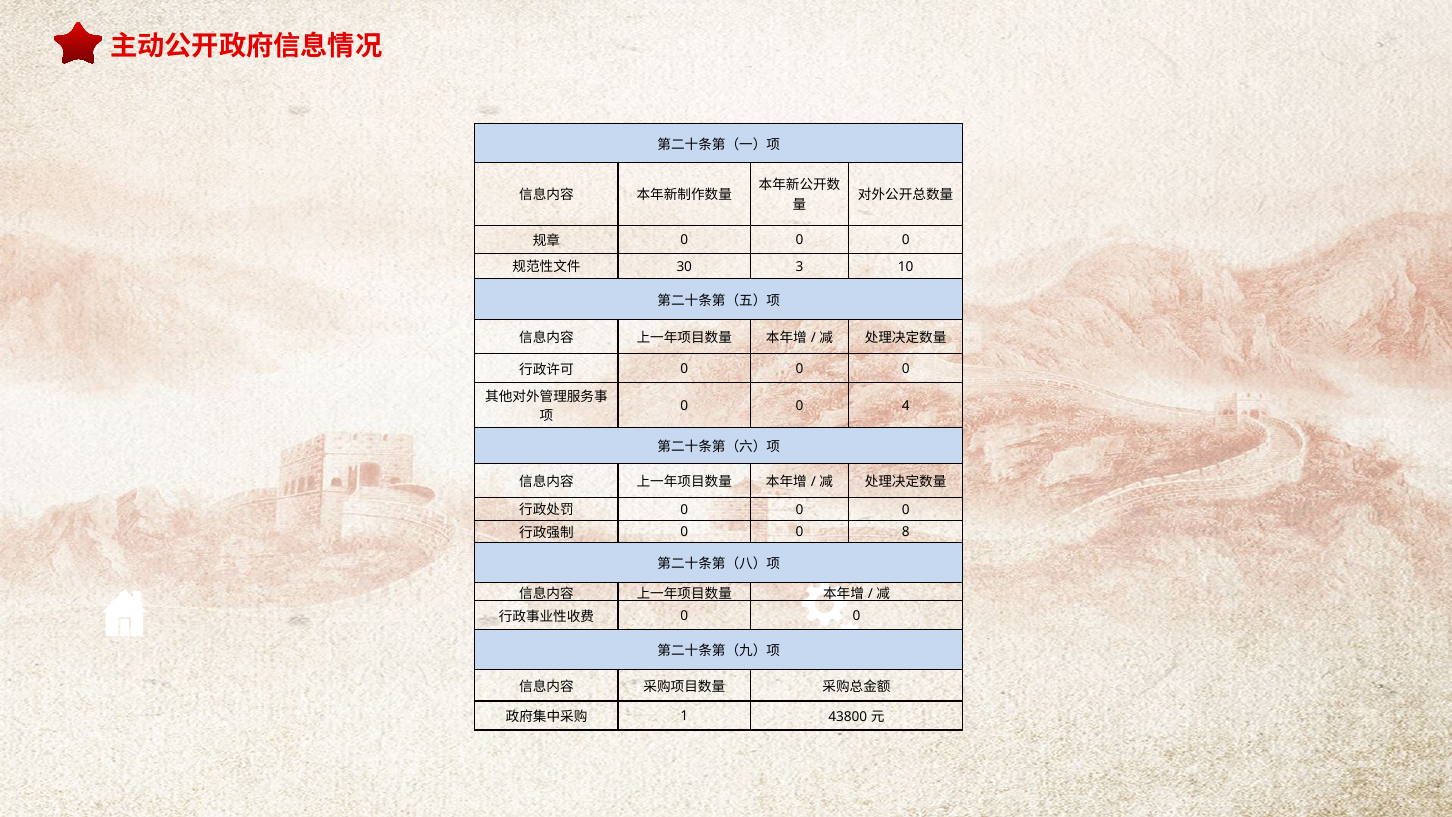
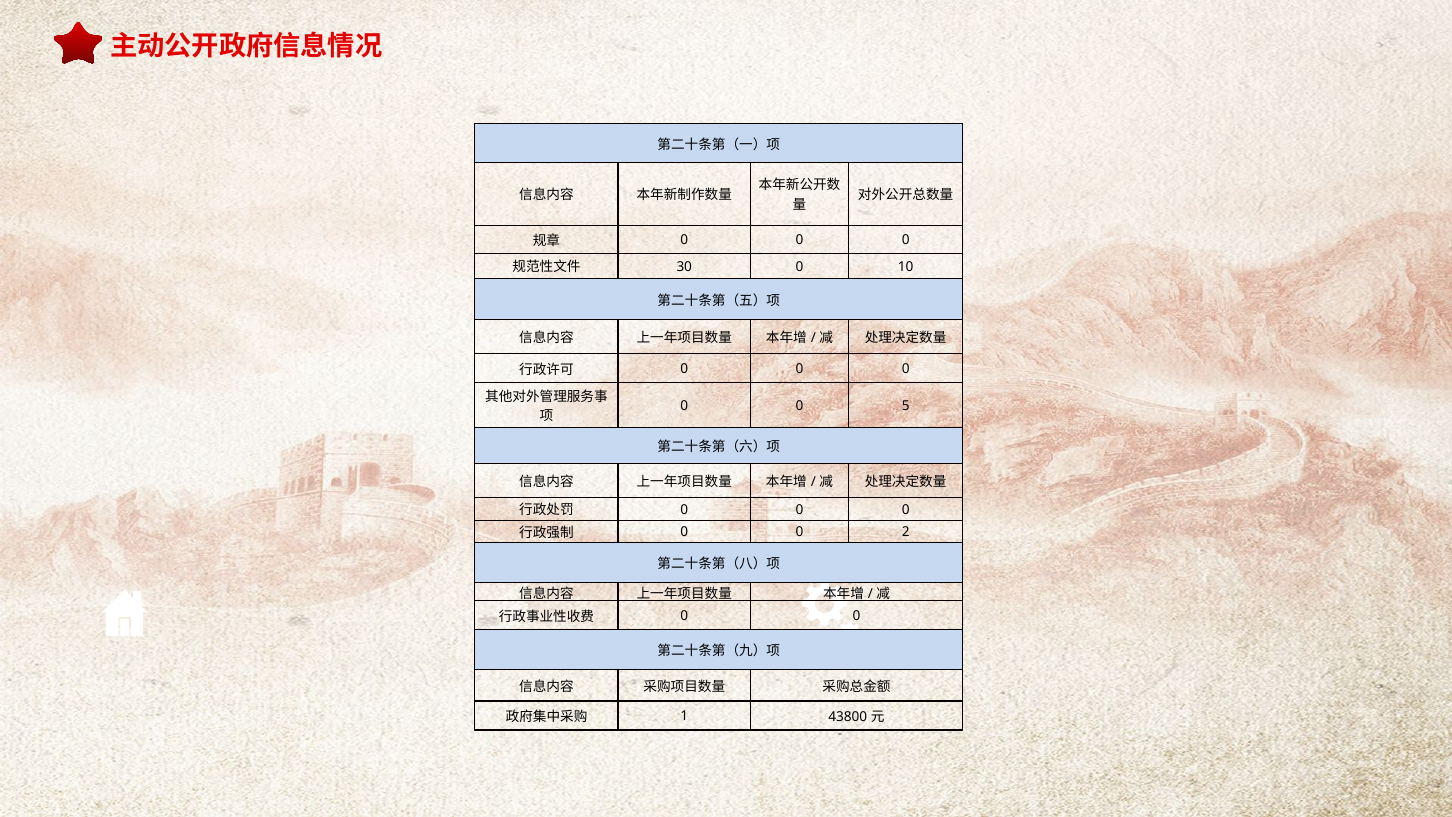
30 3: 3 -> 0
4: 4 -> 5
8: 8 -> 2
